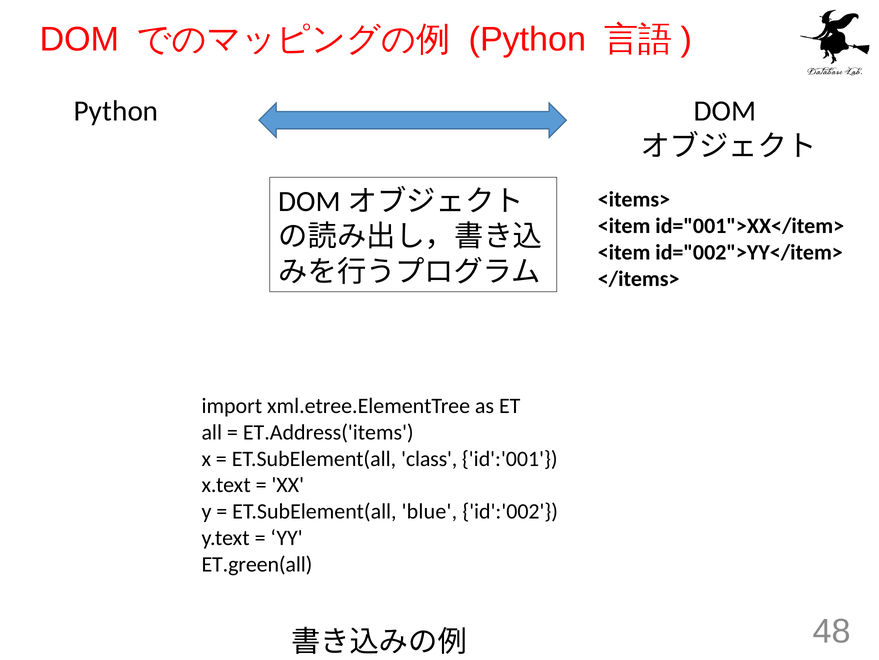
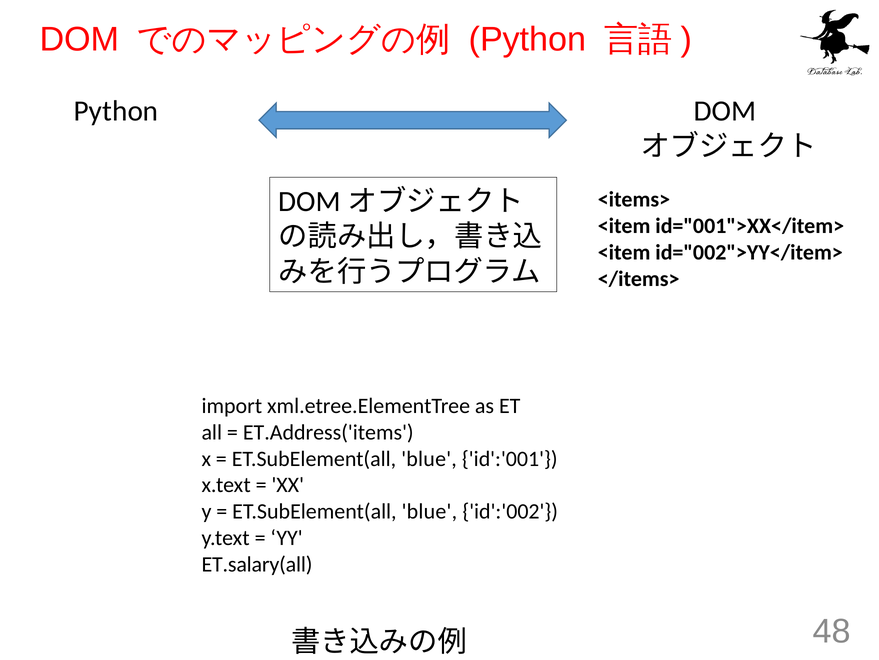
class at (429, 458): class -> blue
ET.green(all: ET.green(all -> ET.salary(all
